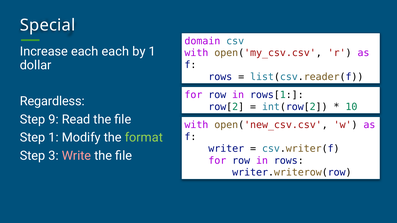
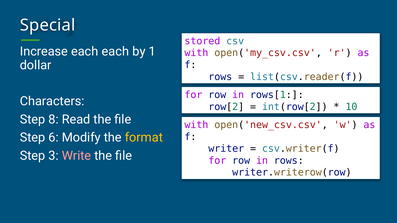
domain: domain -> stored
Regardless: Regardless -> Characters
9: 9 -> 8
Step 1: 1 -> 6
format colour: light green -> yellow
